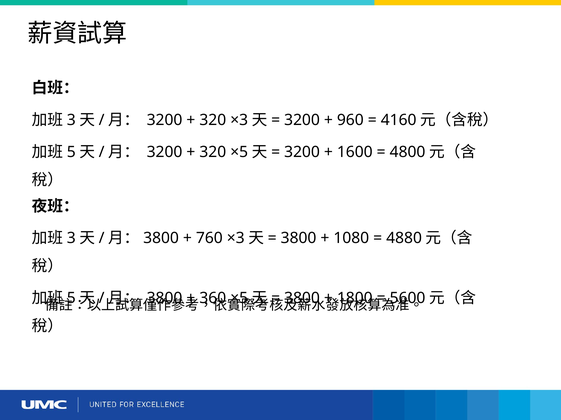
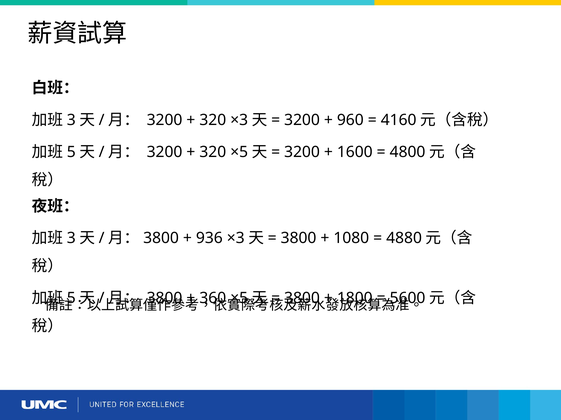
760: 760 -> 936
